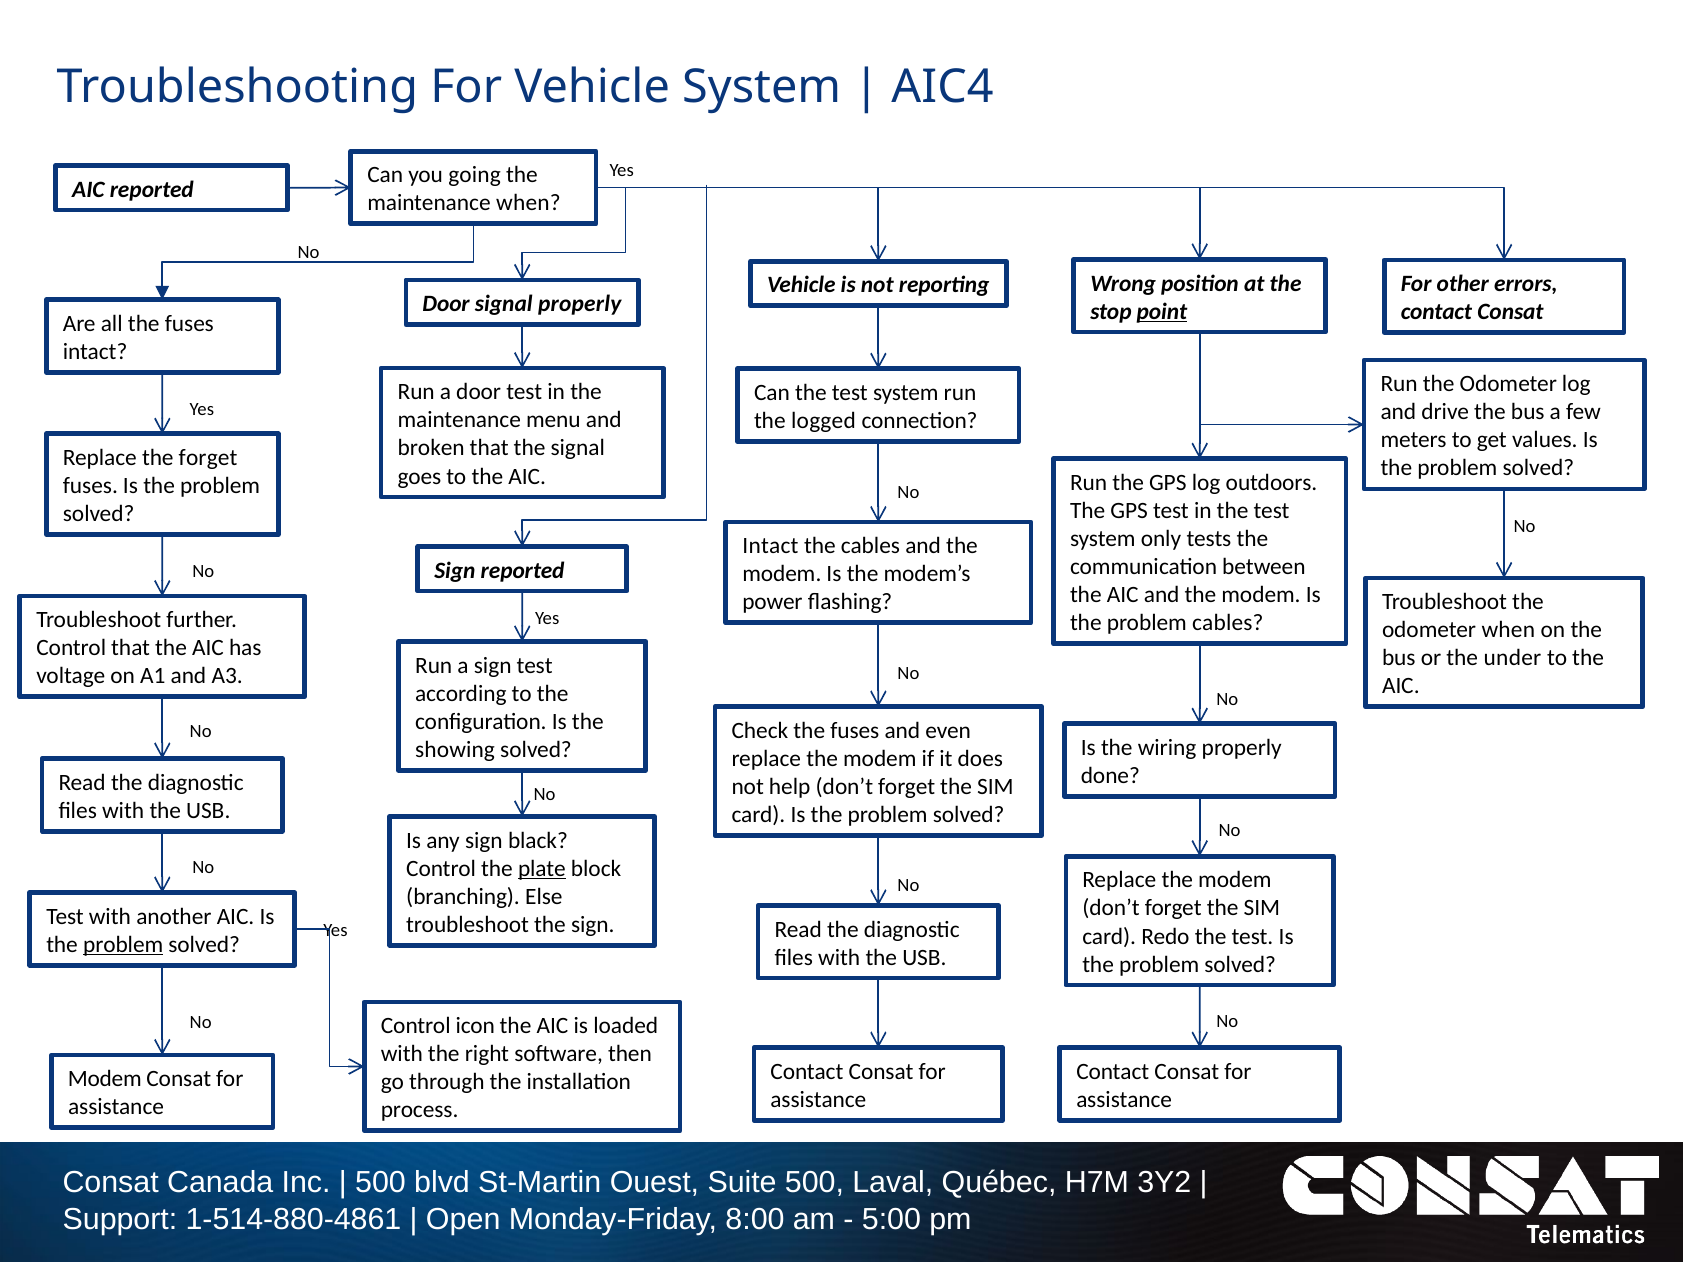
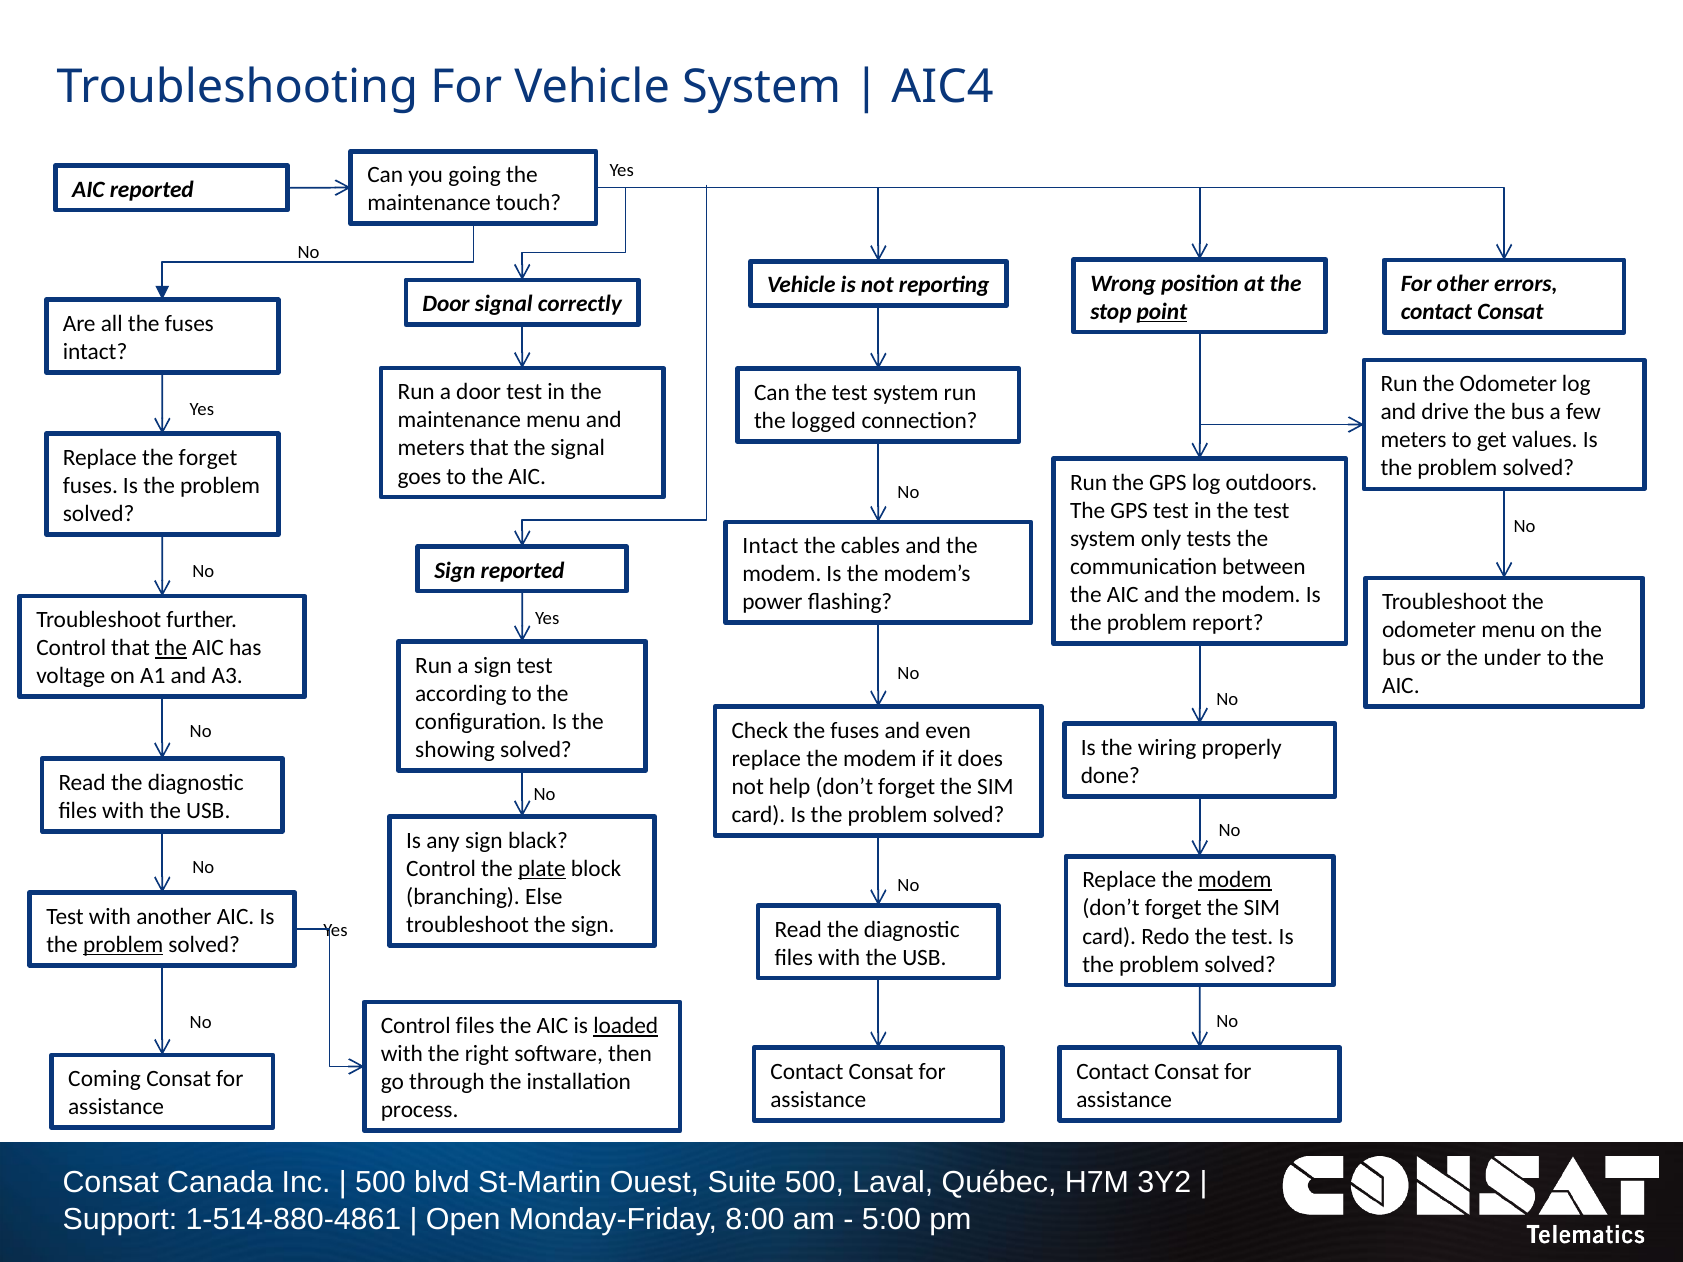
maintenance when: when -> touch
signal properly: properly -> correctly
broken at (431, 448): broken -> meters
problem cables: cables -> report
odometer when: when -> menu
the at (171, 648) underline: none -> present
modem at (1235, 880) underline: none -> present
Control icon: icon -> files
loaded underline: none -> present
Modem at (105, 1079): Modem -> Coming
